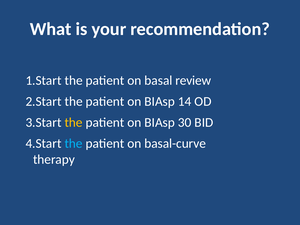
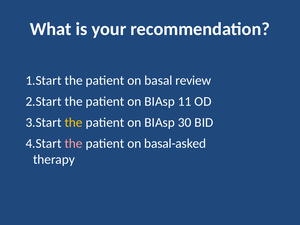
14: 14 -> 11
the at (74, 143) colour: light blue -> pink
basal-curve: basal-curve -> basal-asked
